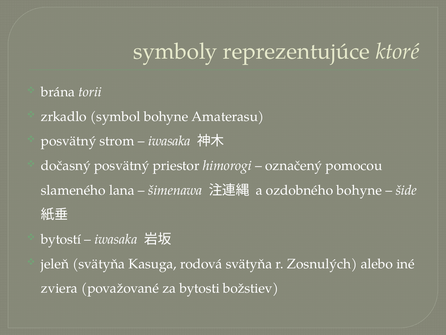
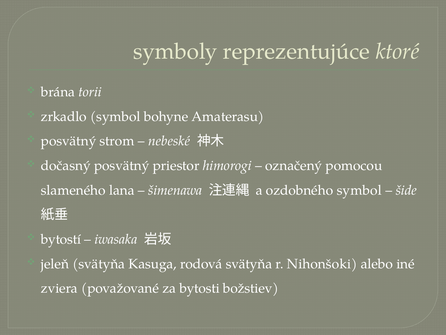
iwasaka at (169, 141): iwasaka -> nebeské
ozdobného bohyne: bohyne -> symbol
Zosnulých: Zosnulých -> Nihonšoki
